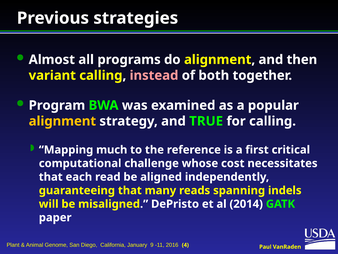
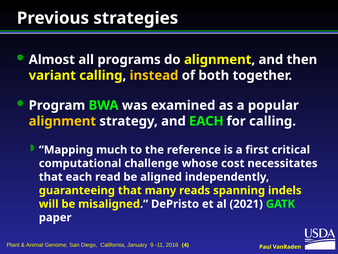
instead colour: pink -> yellow
and TRUE: TRUE -> EACH
2014: 2014 -> 2021
